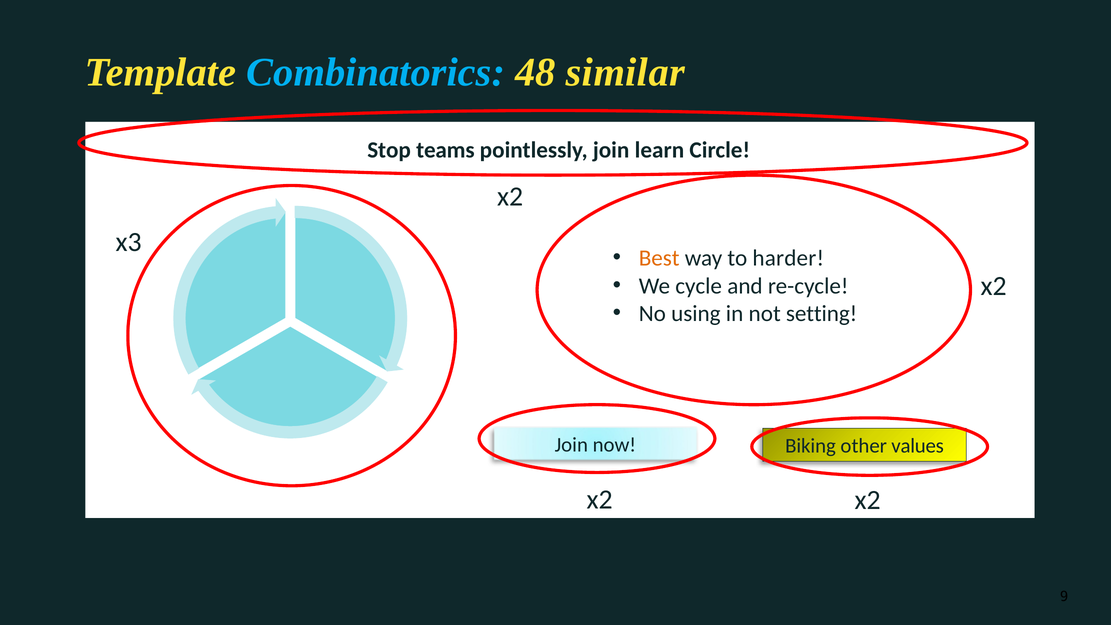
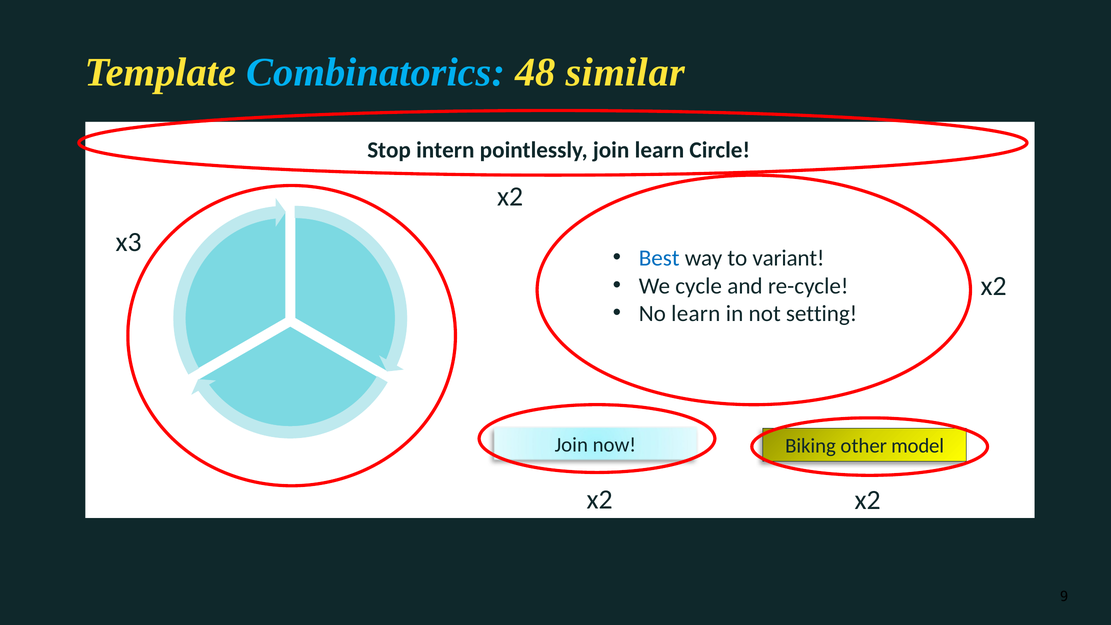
teams: teams -> intern
Best colour: orange -> blue
harder: harder -> variant
No using: using -> learn
values: values -> model
